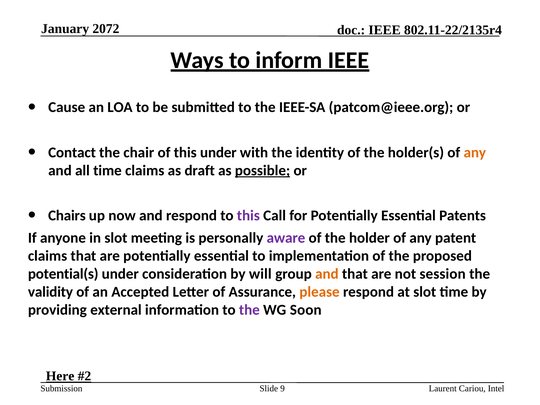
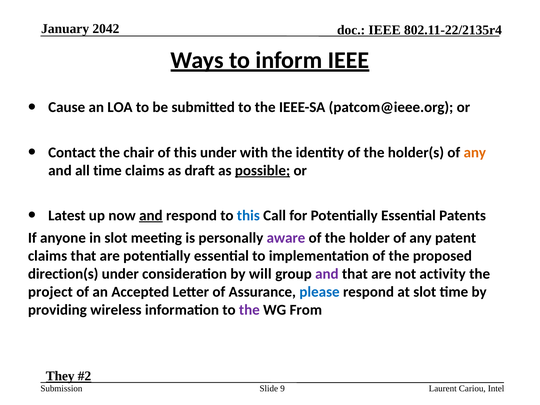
2072: 2072 -> 2042
Chairs: Chairs -> Latest
and at (151, 215) underline: none -> present
this at (248, 215) colour: purple -> blue
potential(s: potential(s -> direction(s
and at (327, 274) colour: orange -> purple
session: session -> activity
validity: validity -> project
please colour: orange -> blue
external: external -> wireless
Soon: Soon -> From
Here: Here -> They
